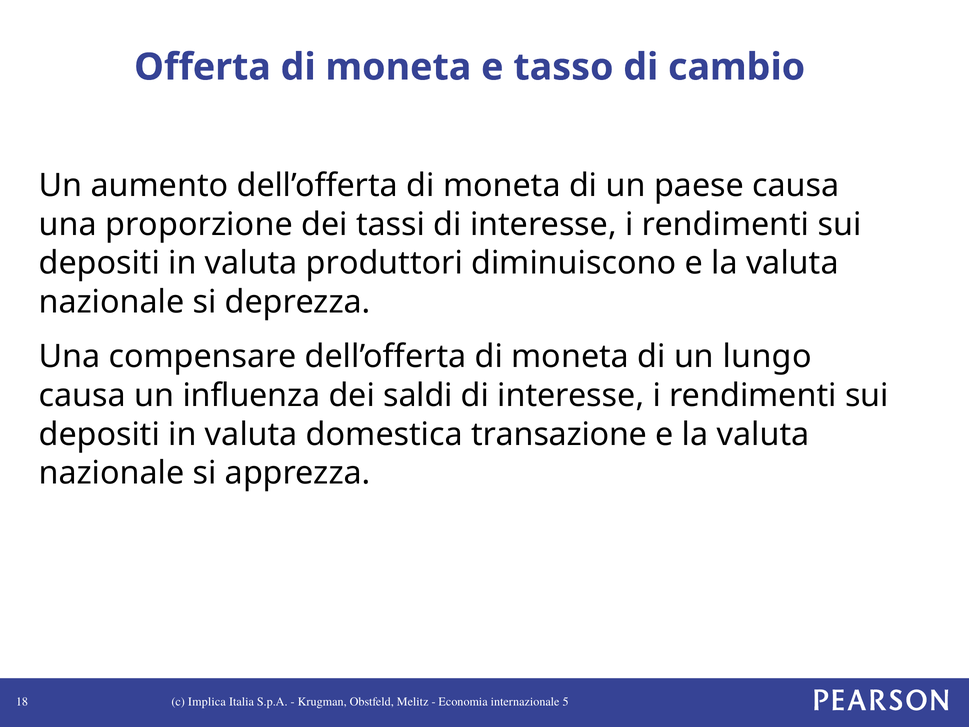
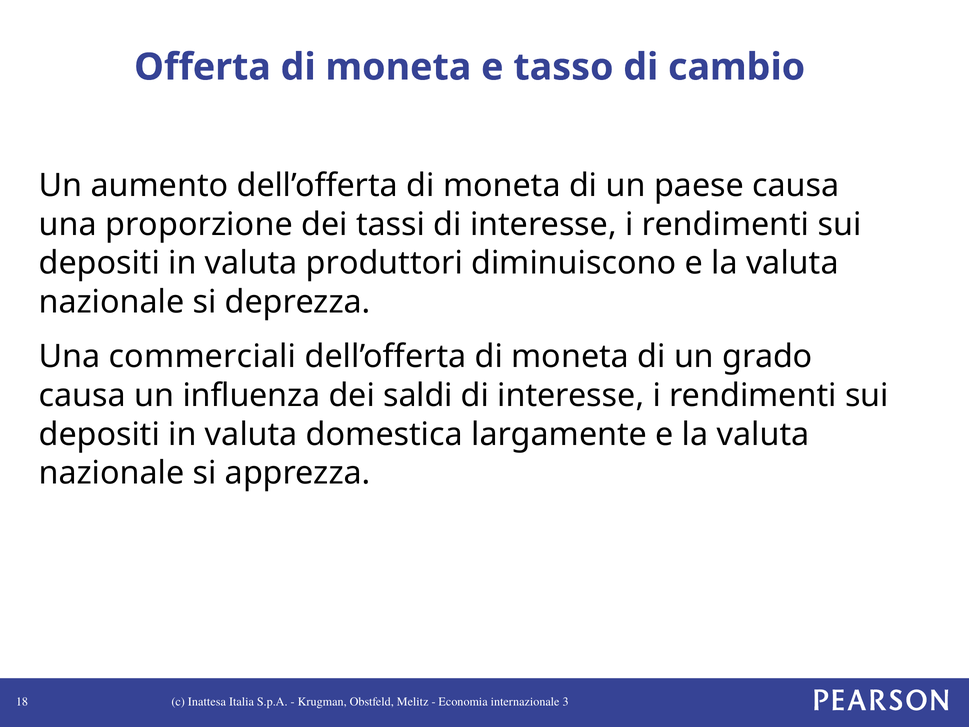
compensare: compensare -> commerciali
lungo: lungo -> grado
transazione: transazione -> largamente
Implica: Implica -> Inattesa
5: 5 -> 3
